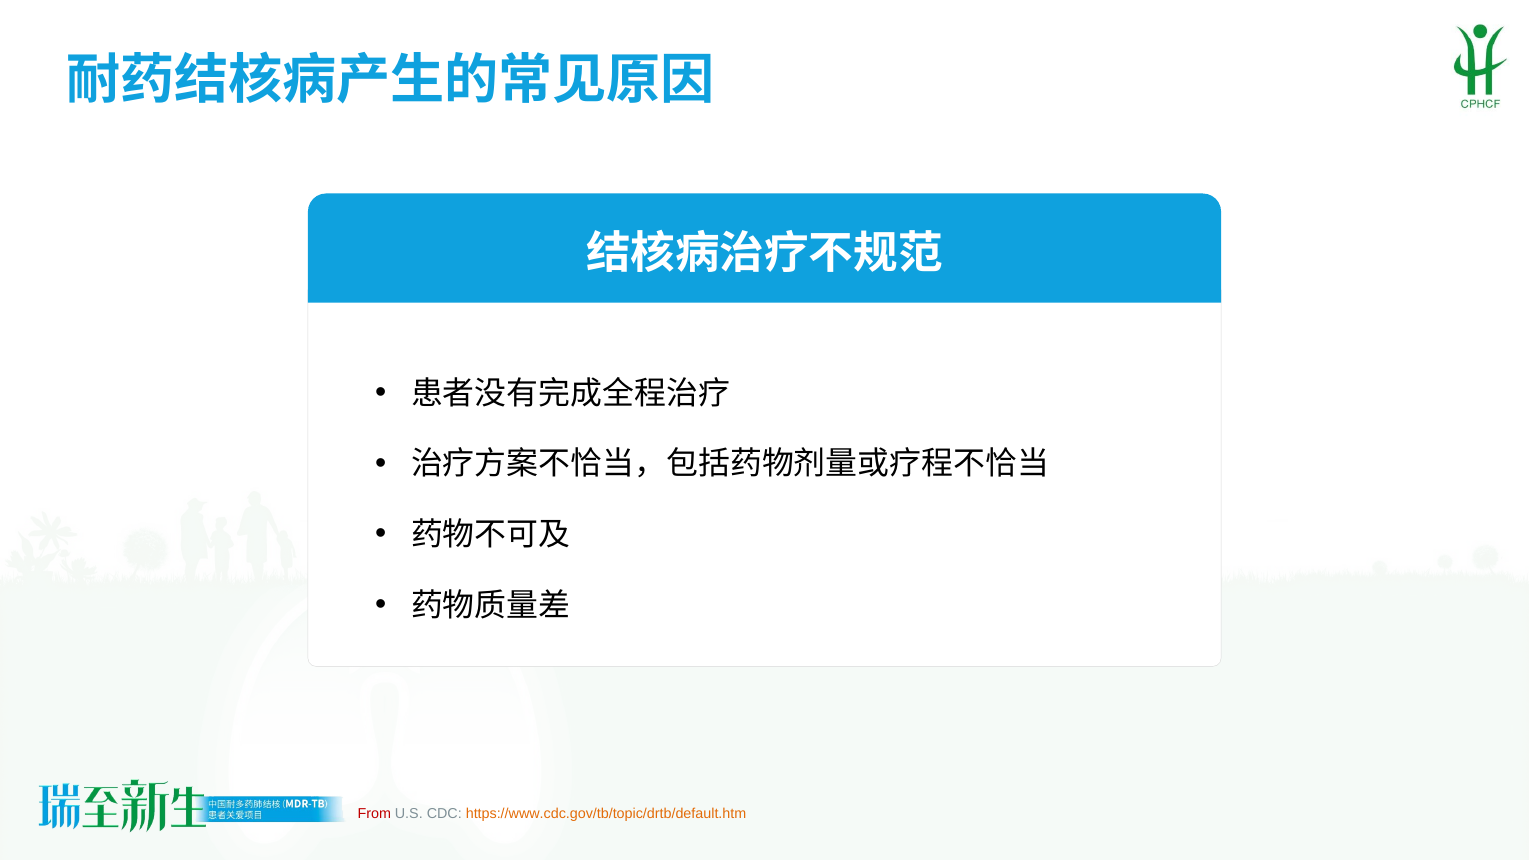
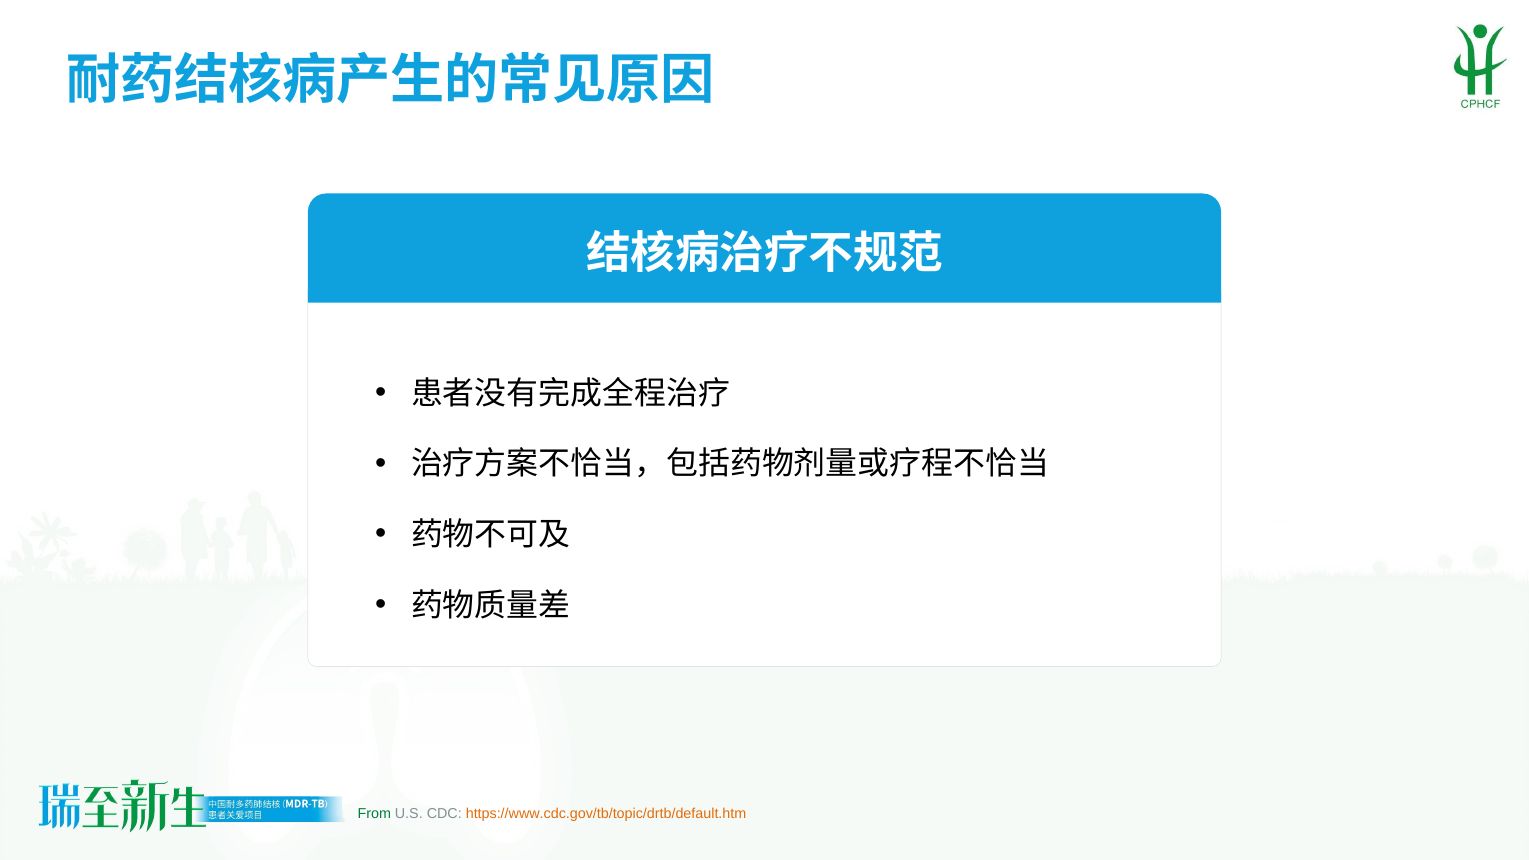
From colour: red -> green
